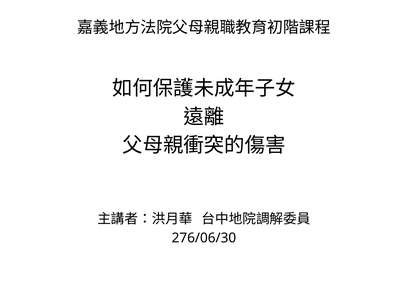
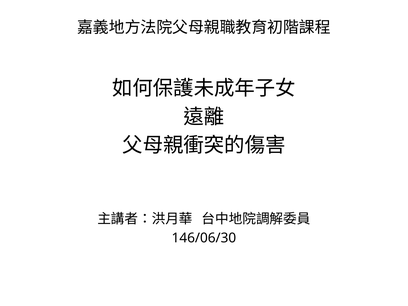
276/06/30: 276/06/30 -> 146/06/30
